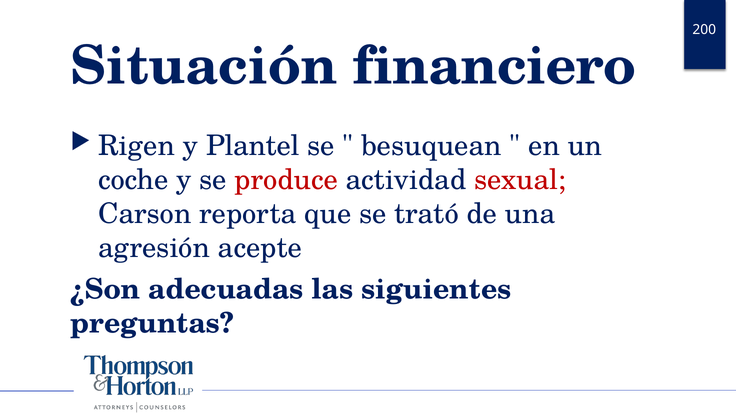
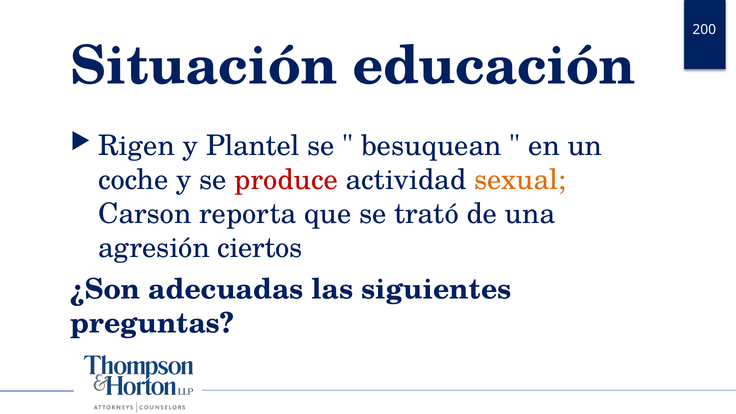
financiero: financiero -> educación
sexual colour: red -> orange
acepte: acepte -> ciertos
